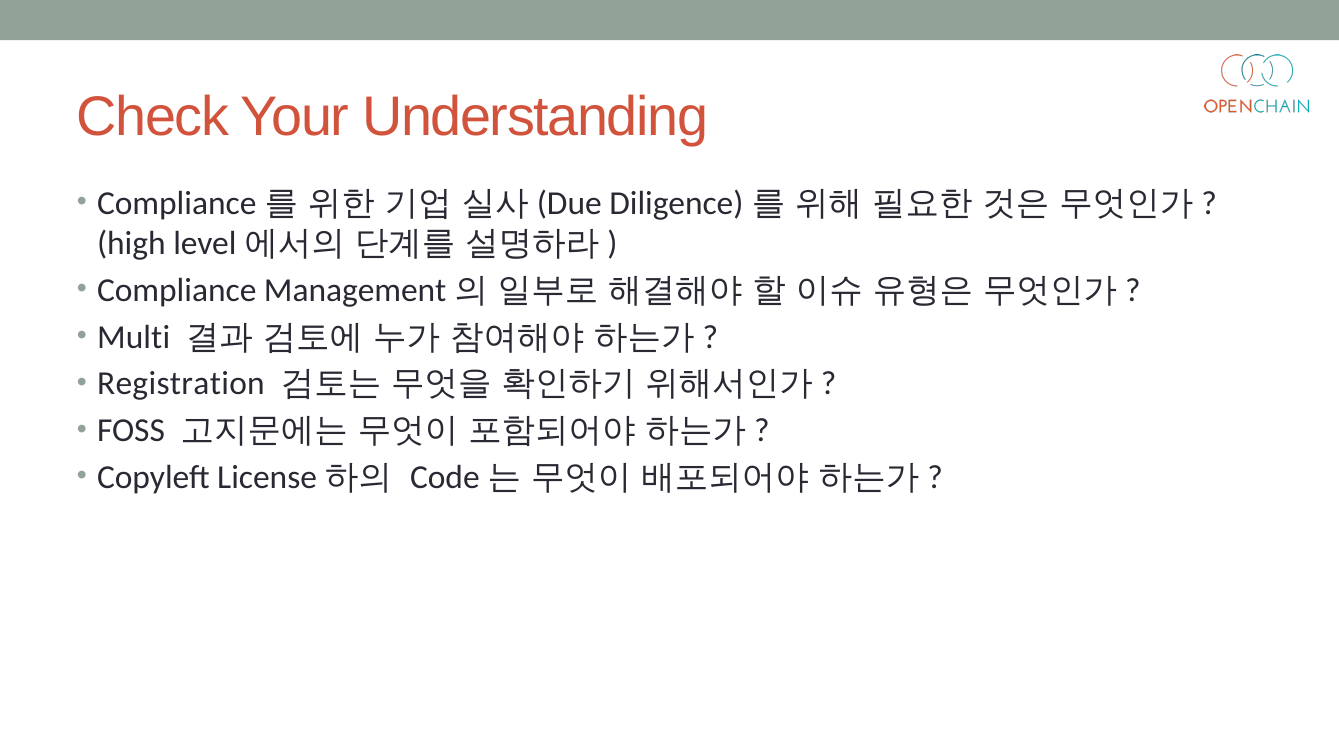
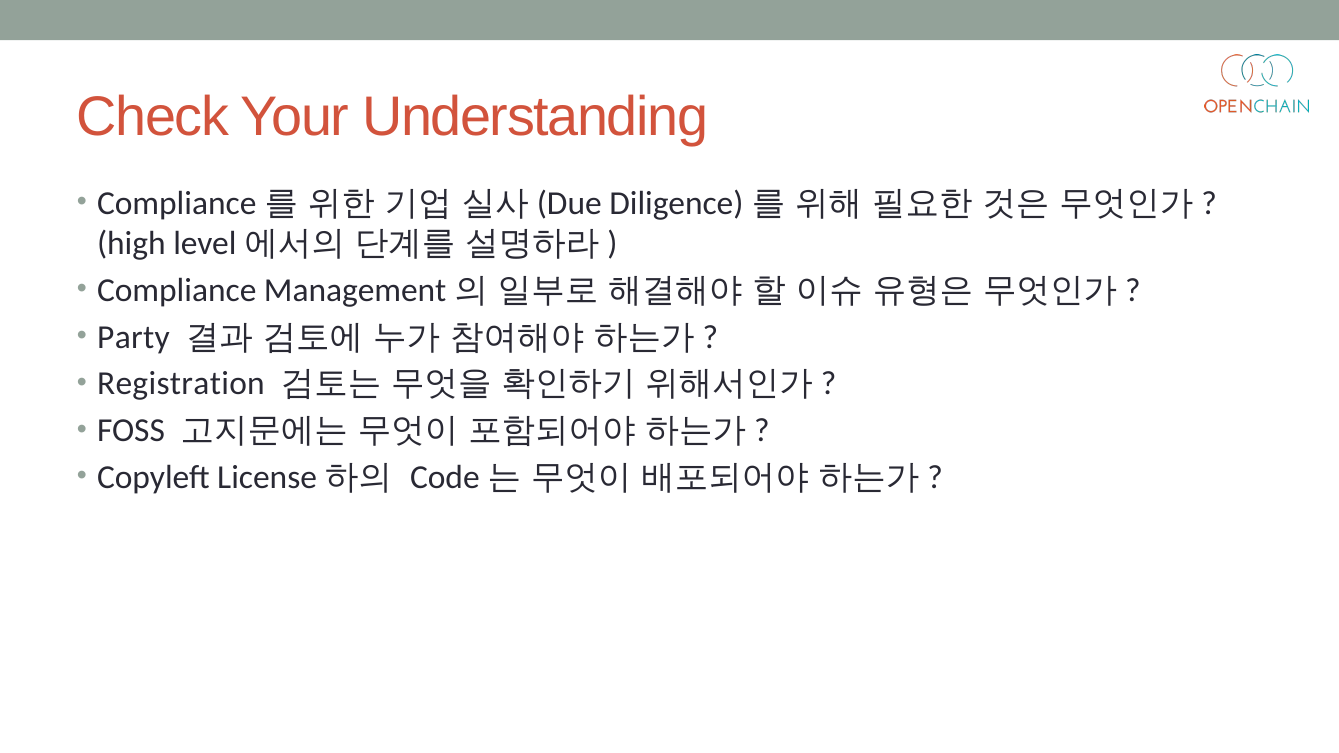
Multi: Multi -> Party
